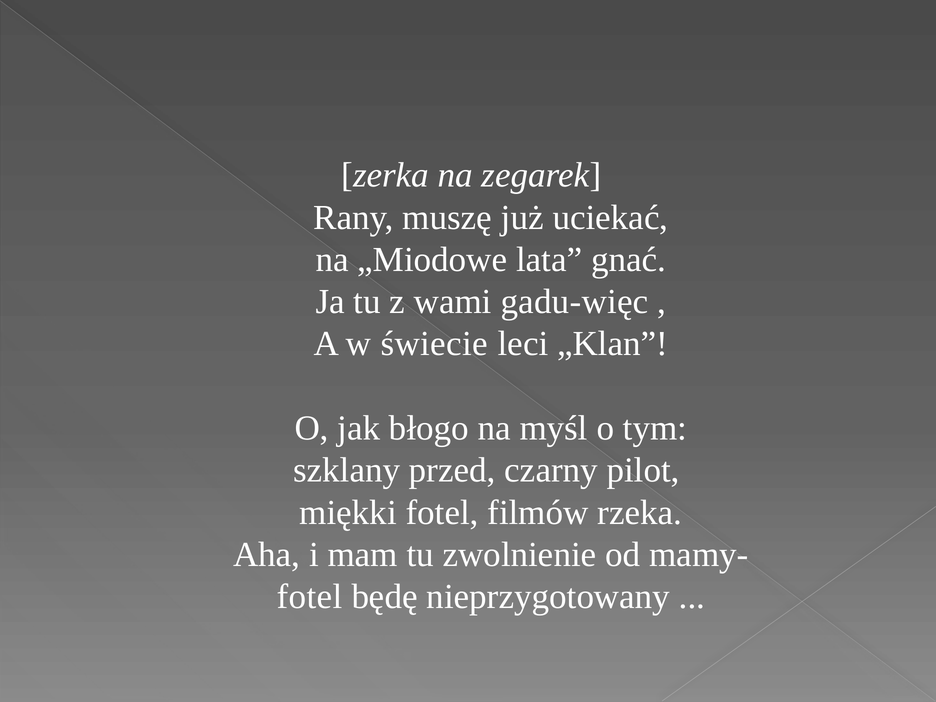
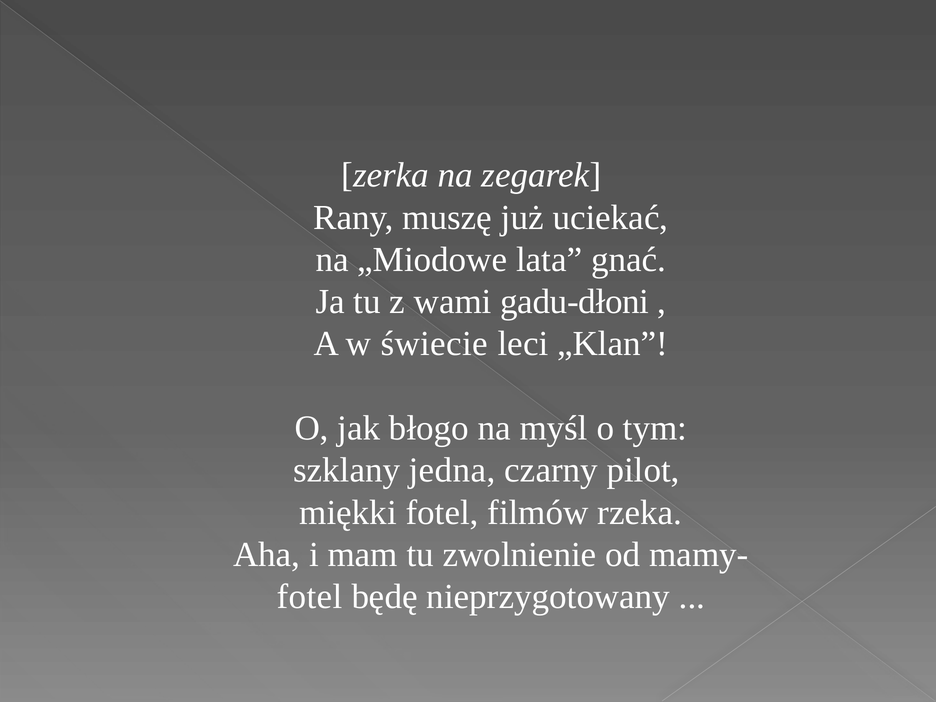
gadu-więc: gadu-więc -> gadu-dłoni
przed: przed -> jedna
